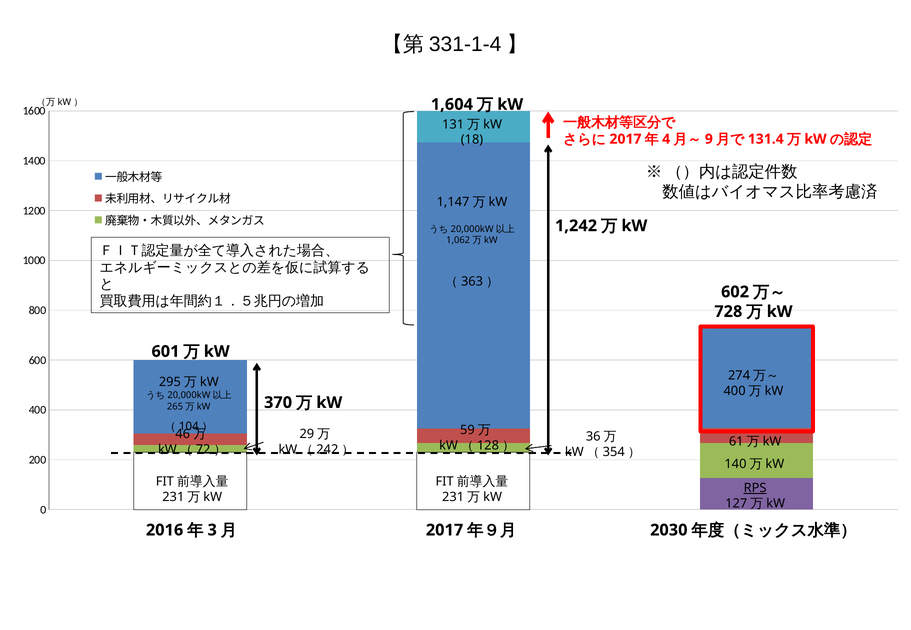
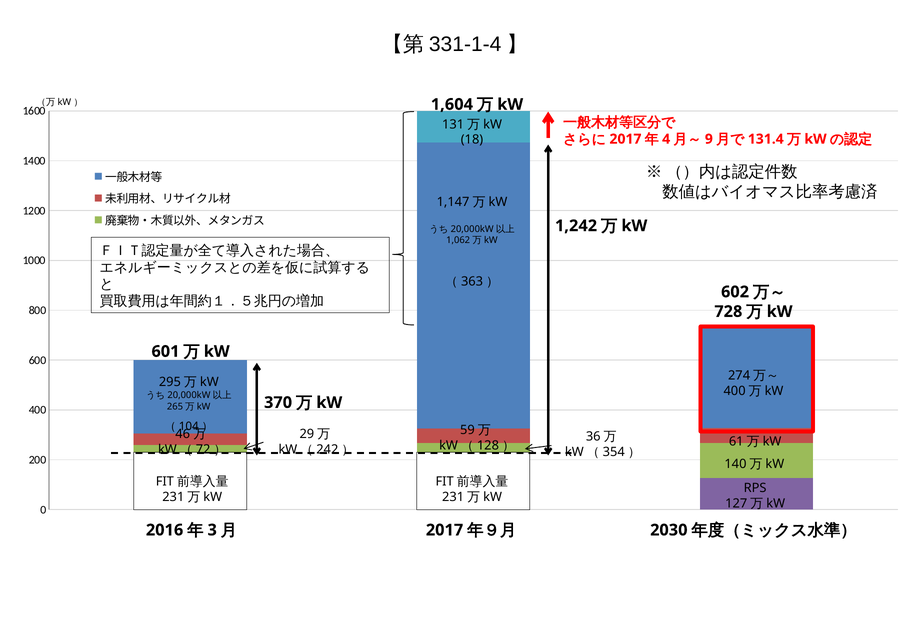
RPS underline: present -> none
